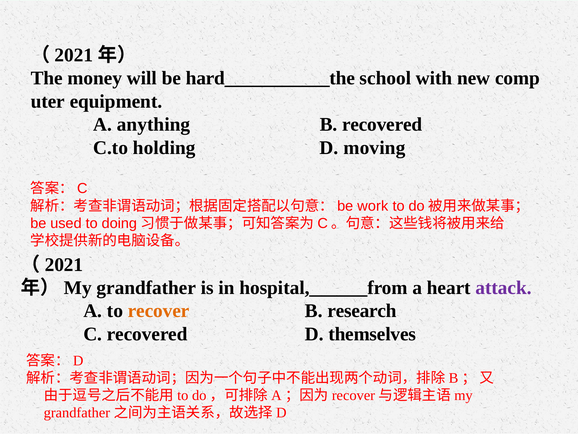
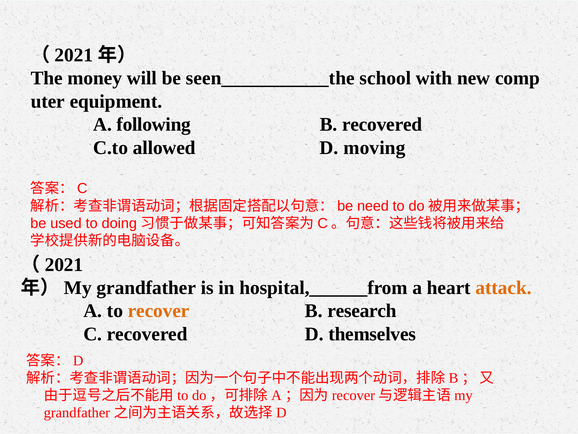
hard___________the: hard___________the -> seen___________the
anything: anything -> following
holding: holding -> allowed
work: work -> need
attack colour: purple -> orange
